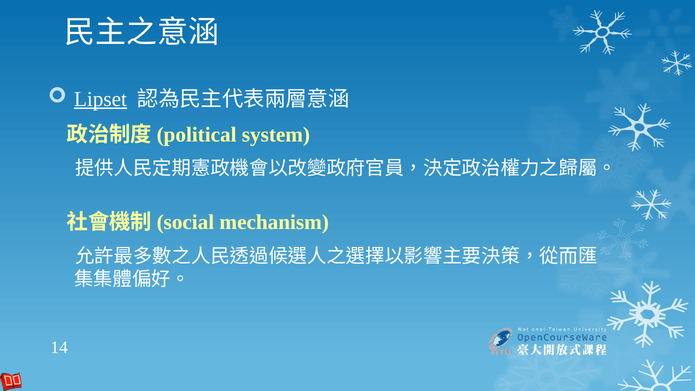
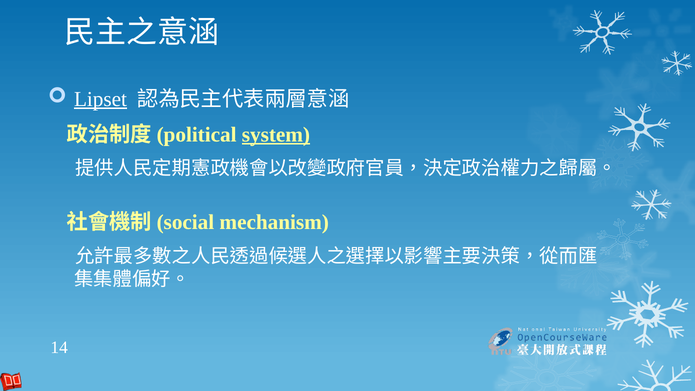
system underline: none -> present
